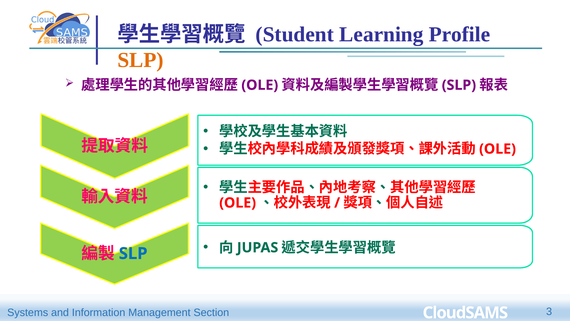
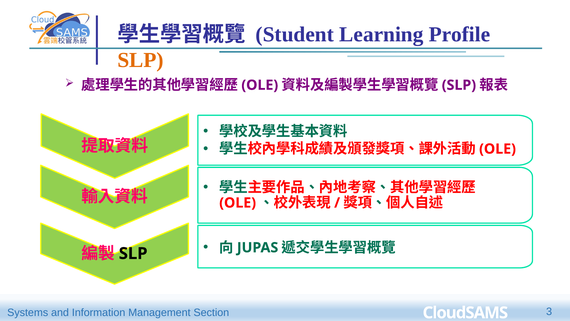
SLP at (133, 253) colour: blue -> black
